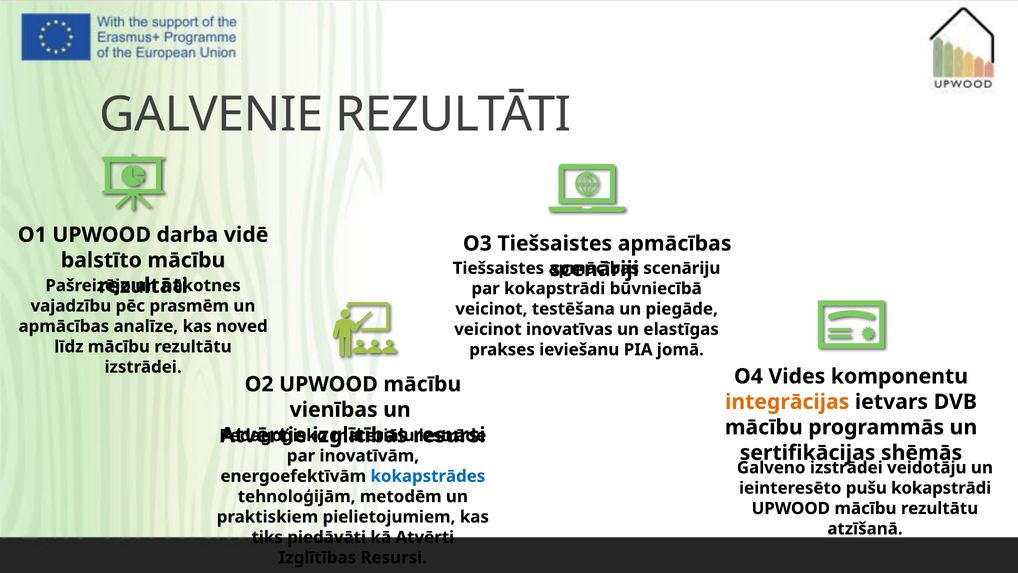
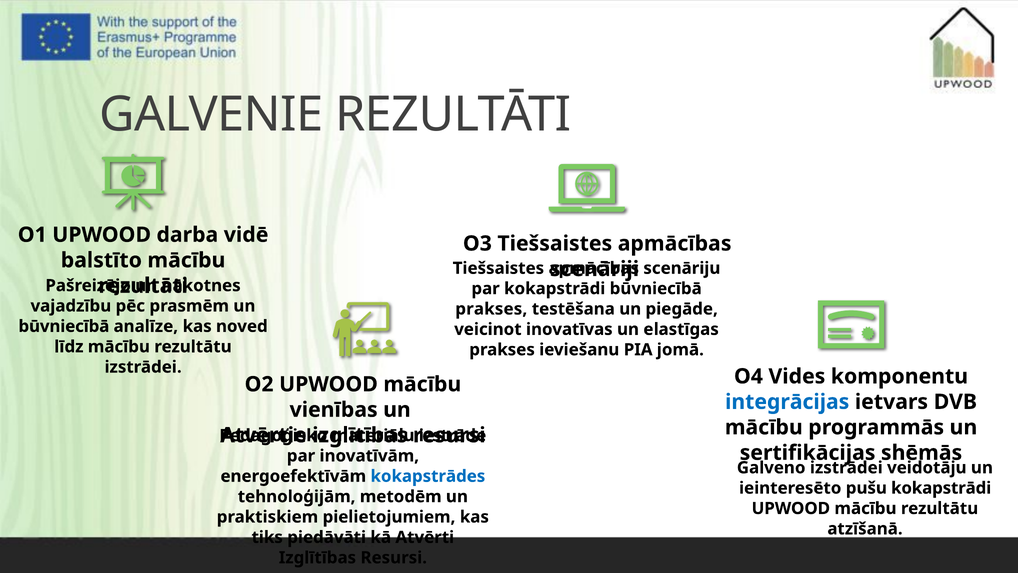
veicinot at (491, 309): veicinot -> prakses
apmācības at (64, 326): apmācības -> būvniecībā
integrācijas colour: orange -> blue
